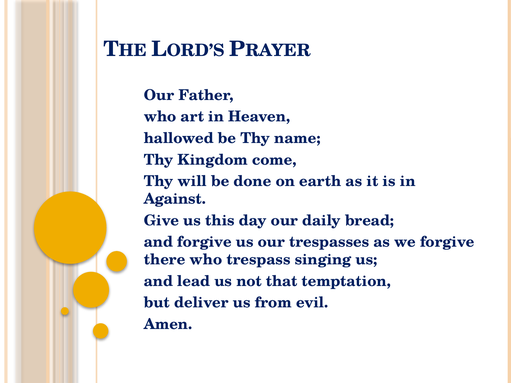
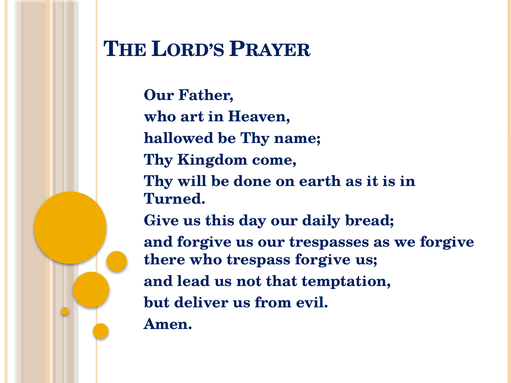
Against: Against -> Turned
trespass singing: singing -> forgive
